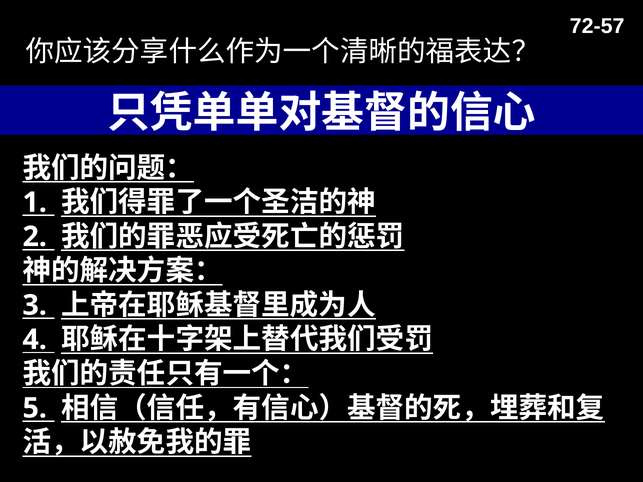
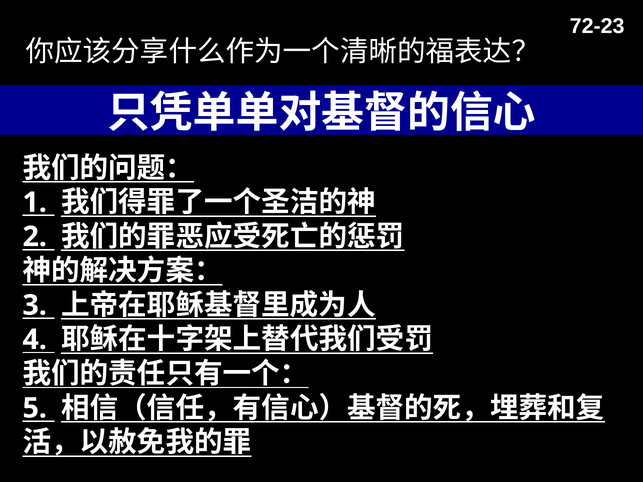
72-57: 72-57 -> 72-23
